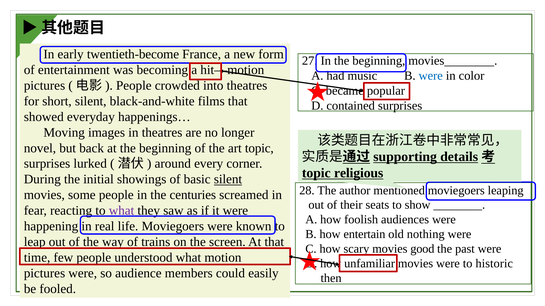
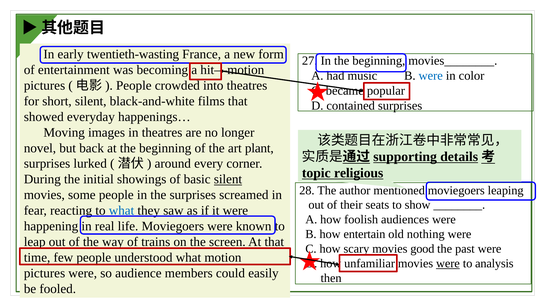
twentieth-become: twentieth-become -> twentieth-wasting
art topic: topic -> plant
the centuries: centuries -> surprises
what at (122, 211) colour: purple -> blue
were at (448, 264) underline: none -> present
historic: historic -> analysis
